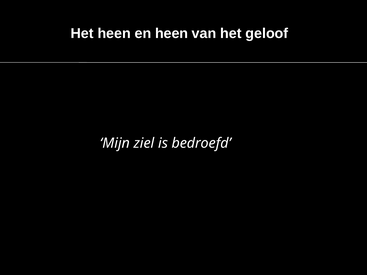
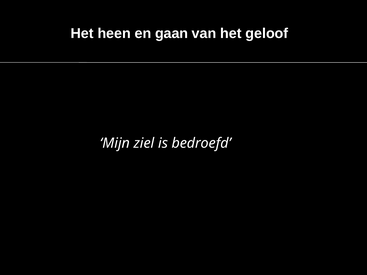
en heen: heen -> gaan
